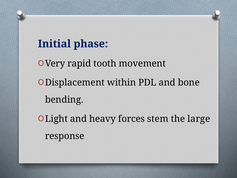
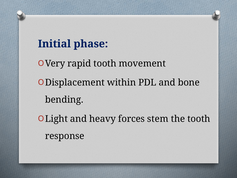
the large: large -> tooth
